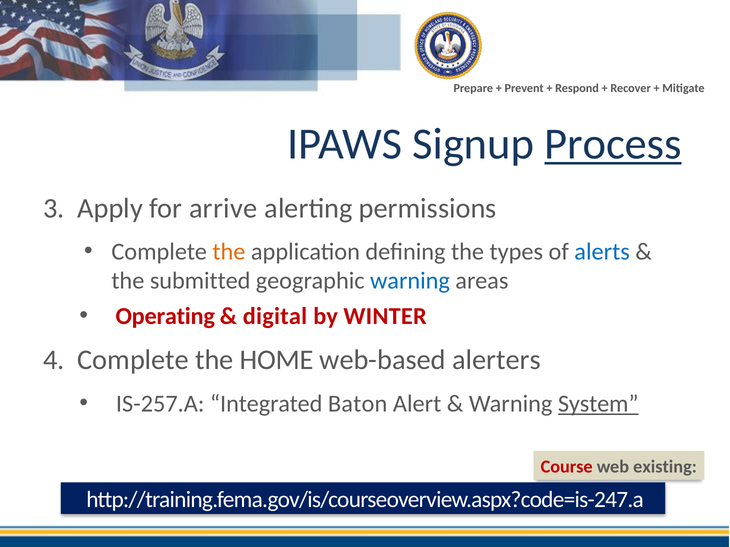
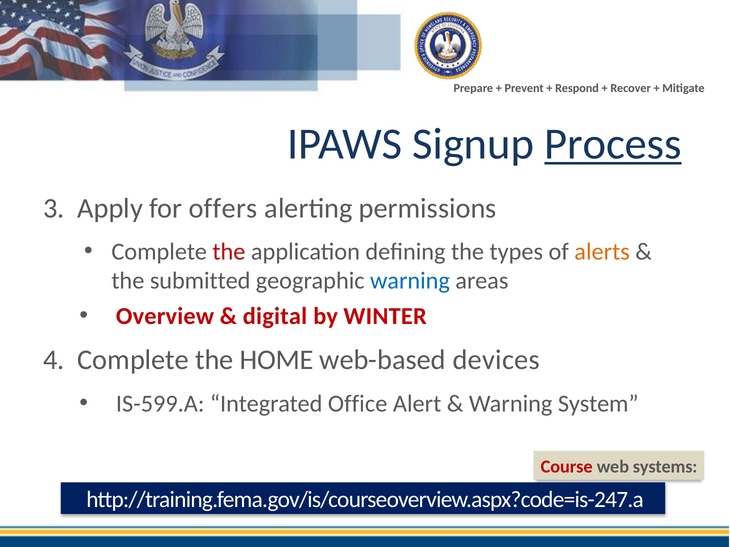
arrive: arrive -> offers
the at (229, 252) colour: orange -> red
alerts colour: blue -> orange
Operating: Operating -> Overview
alerters: alerters -> devices
IS-257.A: IS-257.A -> IS-599.A
Baton: Baton -> Office
System underline: present -> none
existing: existing -> systems
